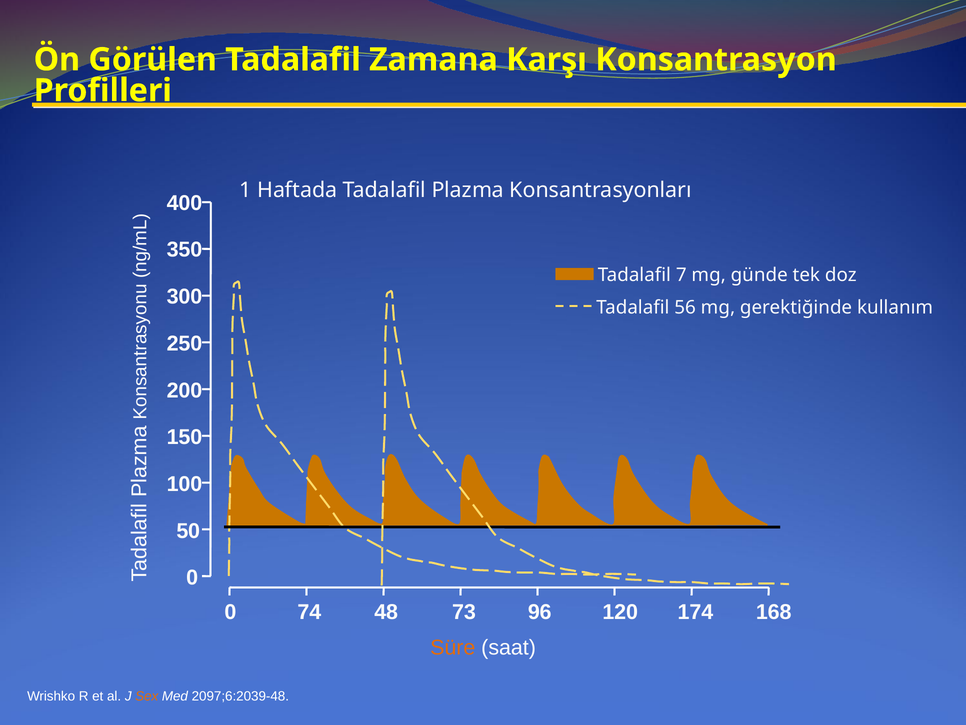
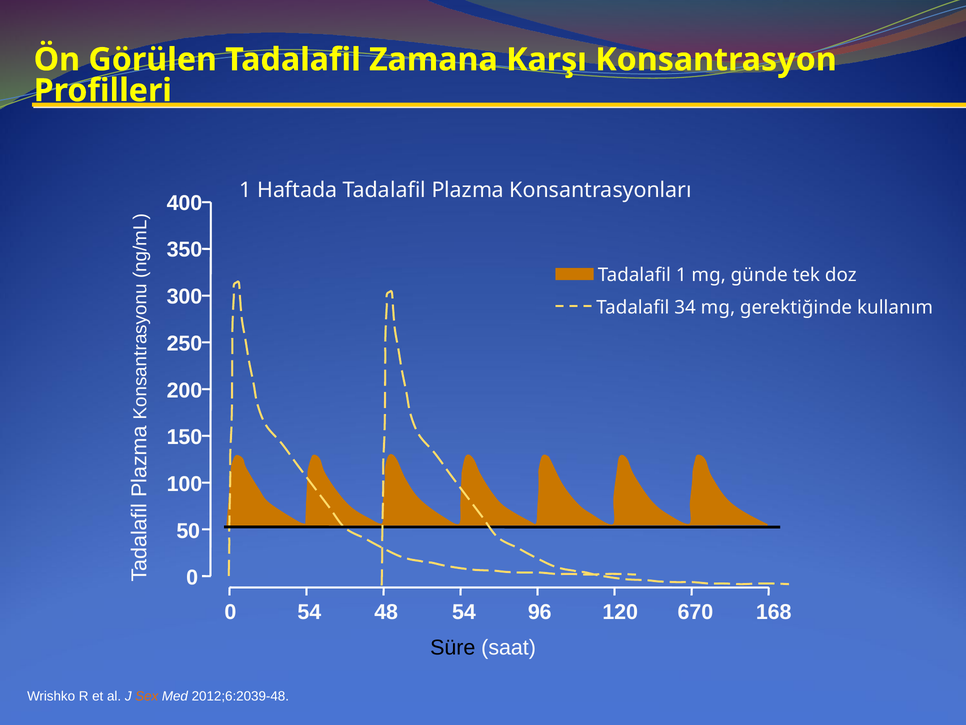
Tadalafil 7: 7 -> 1
56: 56 -> 34
0 74: 74 -> 54
48 73: 73 -> 54
174: 174 -> 670
Süre colour: orange -> black
2097;6:2039-48: 2097;6:2039-48 -> 2012;6:2039-48
